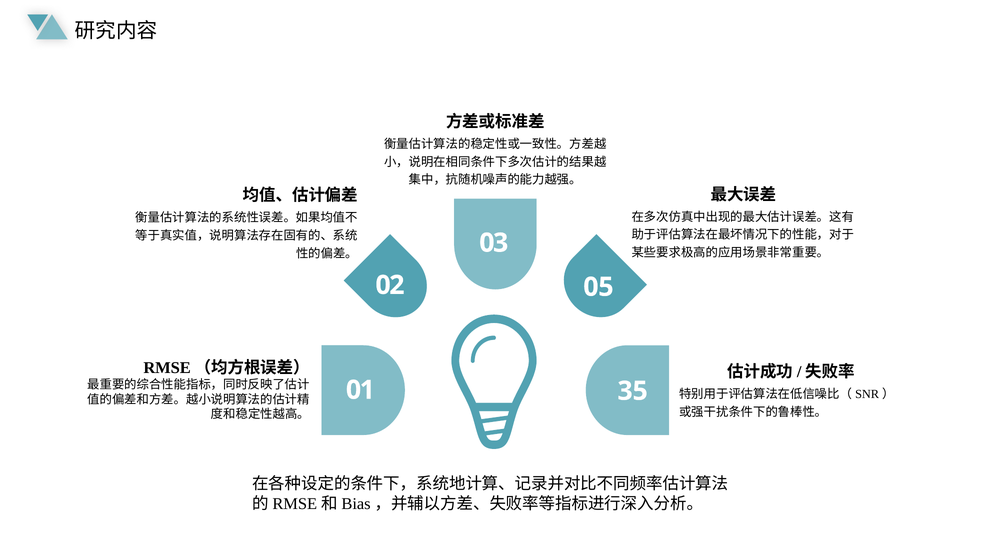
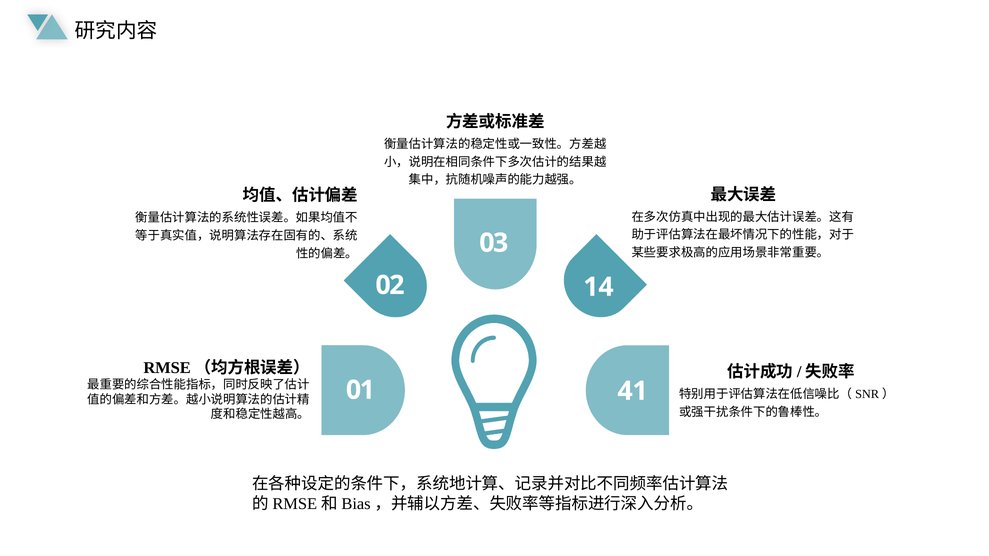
05: 05 -> 14
35: 35 -> 41
